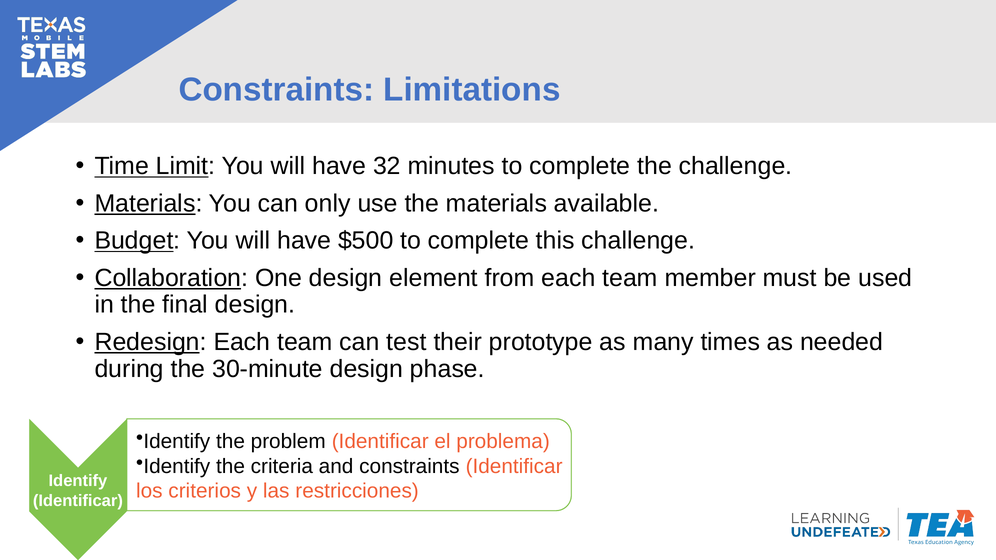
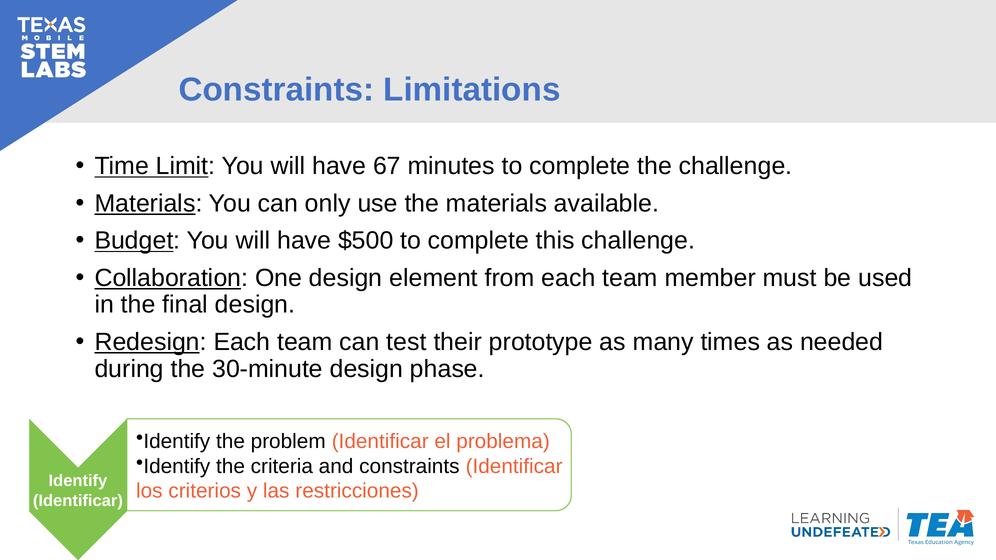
32: 32 -> 67
